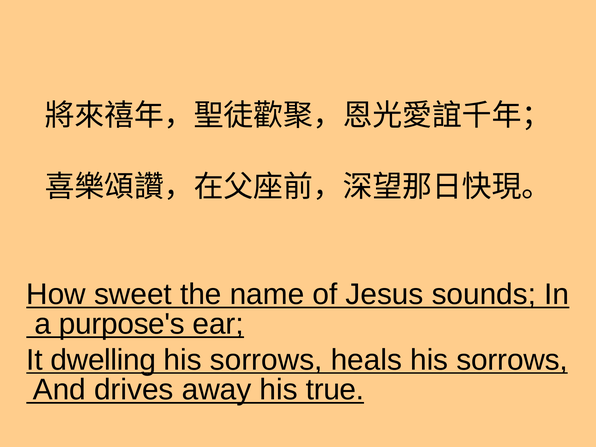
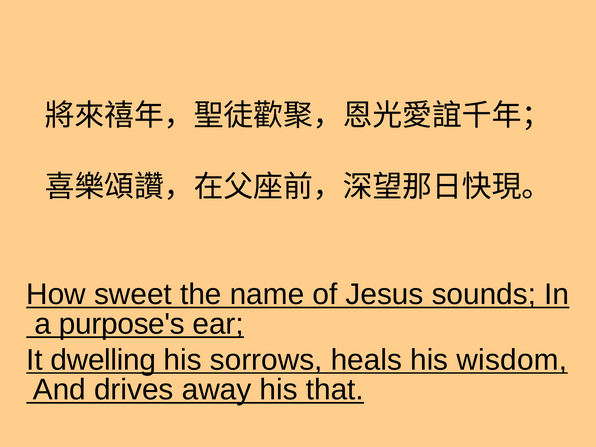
heals his sorrows: sorrows -> wisdom
true: true -> that
